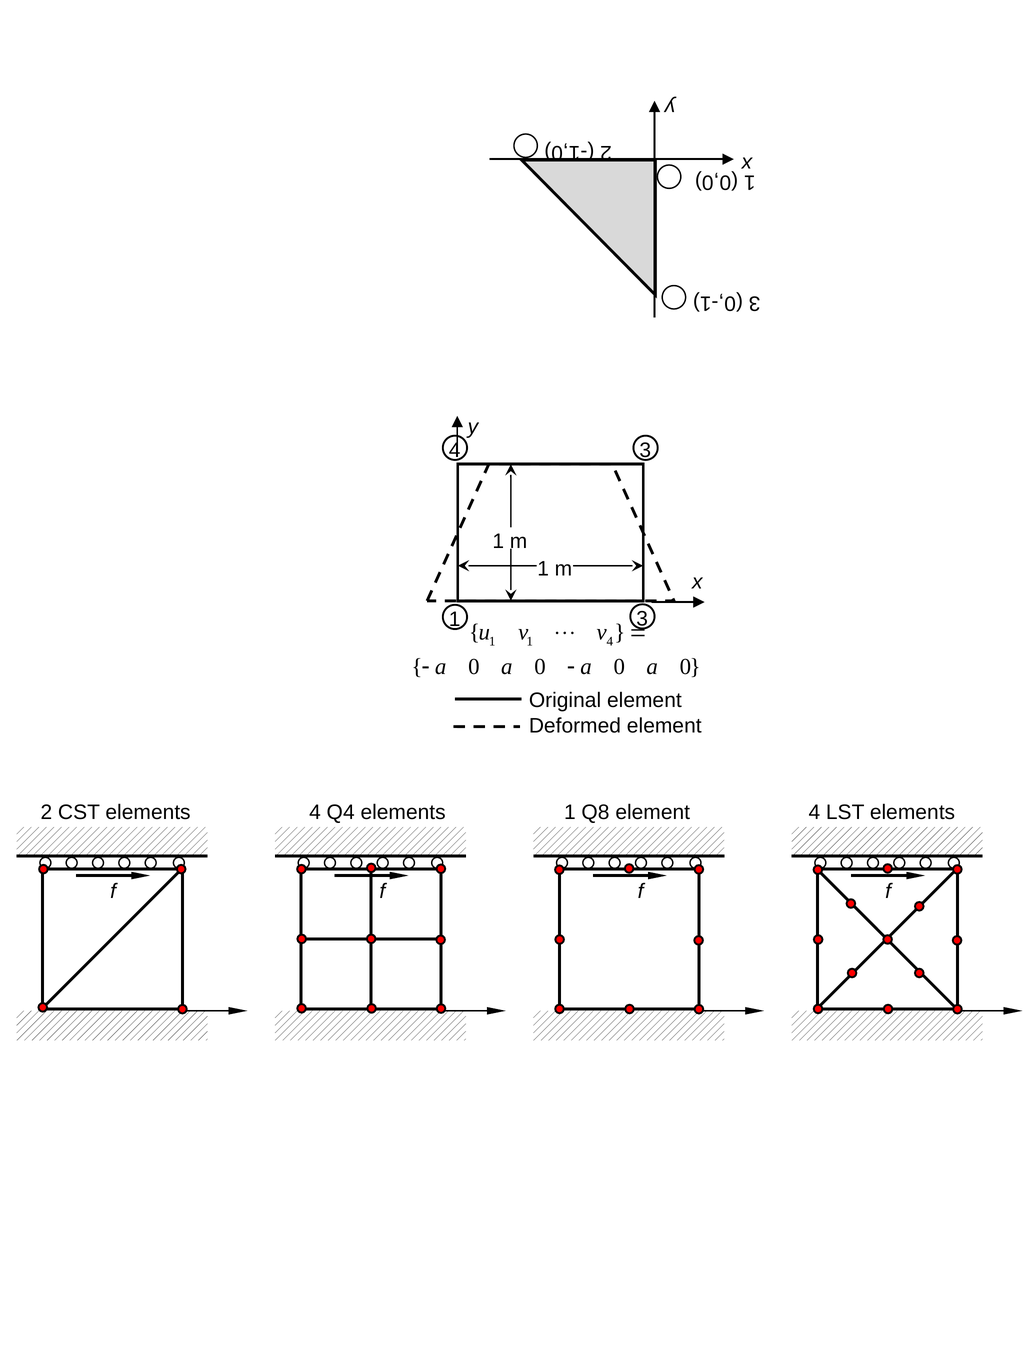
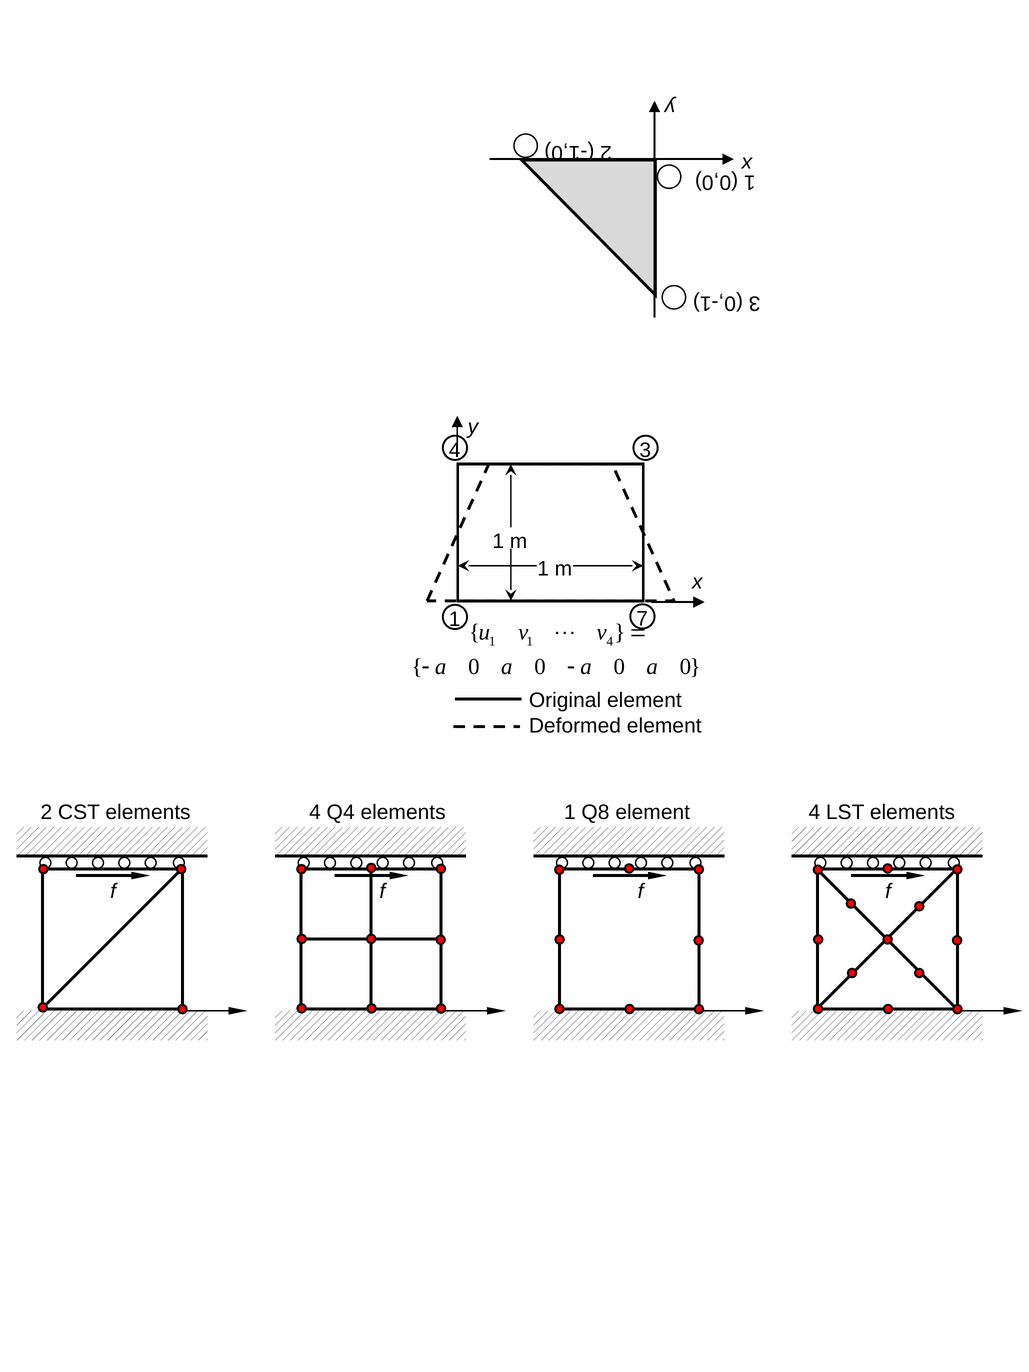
1 3: 3 -> 7
